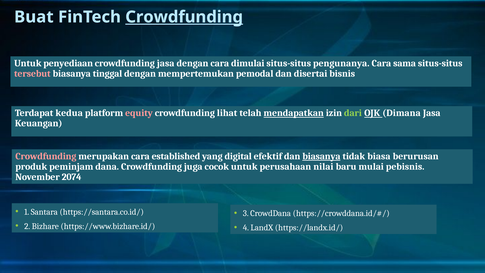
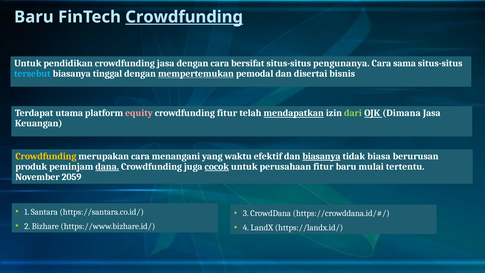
Buat at (34, 17): Buat -> Baru
penyediaan: penyediaan -> pendidikan
dimulai: dimulai -> bersifat
tersebut colour: pink -> light blue
mempertemukan underline: none -> present
kedua: kedua -> utama
crowdfunding lihat: lihat -> fitur
Crowdfunding at (46, 156) colour: pink -> yellow
established: established -> menangani
digital: digital -> waktu
dana underline: none -> present
cocok underline: none -> present
perusahaan nilai: nilai -> fitur
pebisnis: pebisnis -> tertentu
2074: 2074 -> 2059
